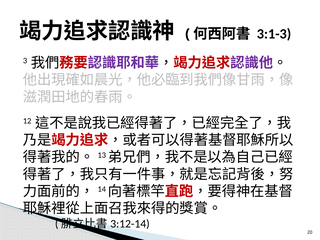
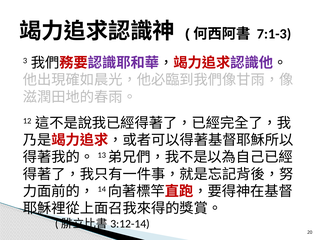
3:1-3: 3:1-3 -> 7:1-3
